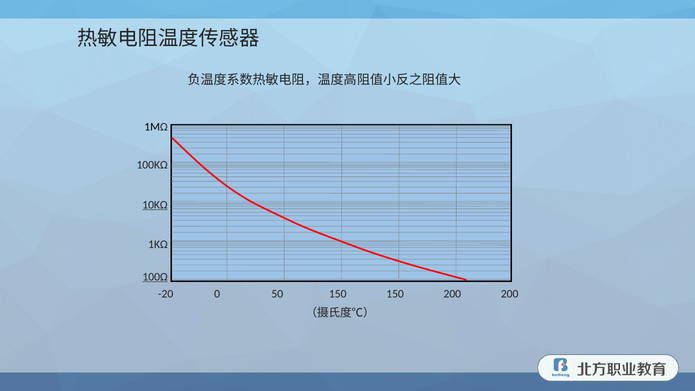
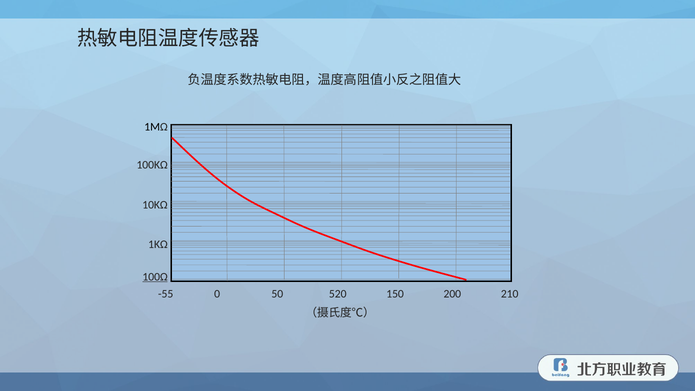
10KΩ underline: present -> none
-20: -20 -> -55
0 150: 150 -> 520
200 200: 200 -> 210
